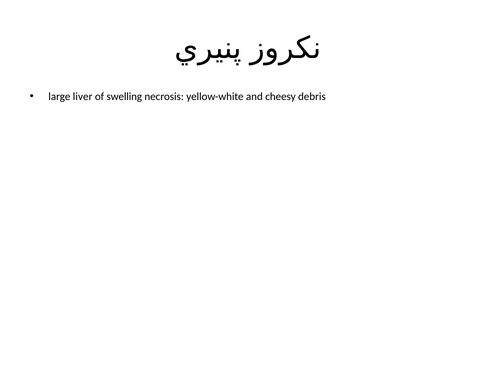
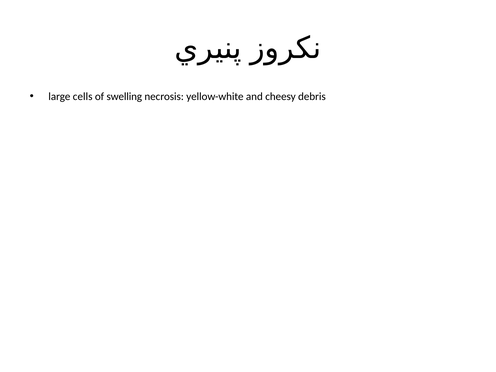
liver: liver -> cells
